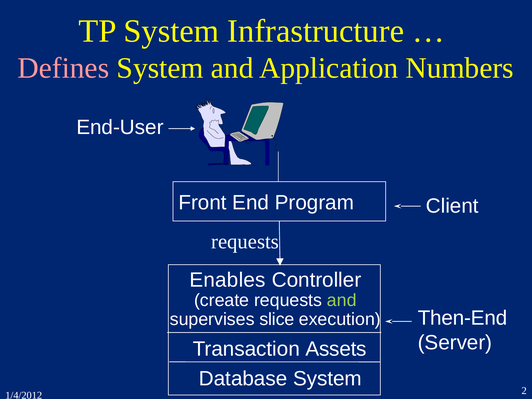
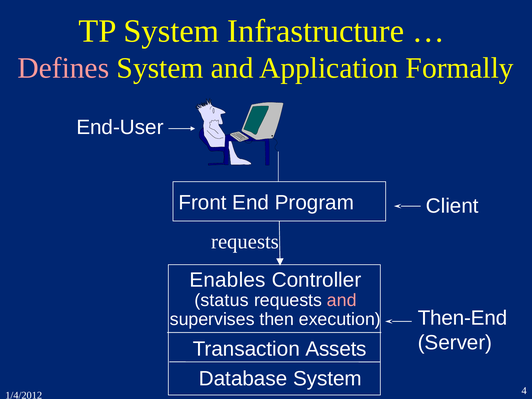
Numbers: Numbers -> Formally
create: create -> status
and at (342, 300) colour: light green -> pink
slice: slice -> then
2: 2 -> 4
